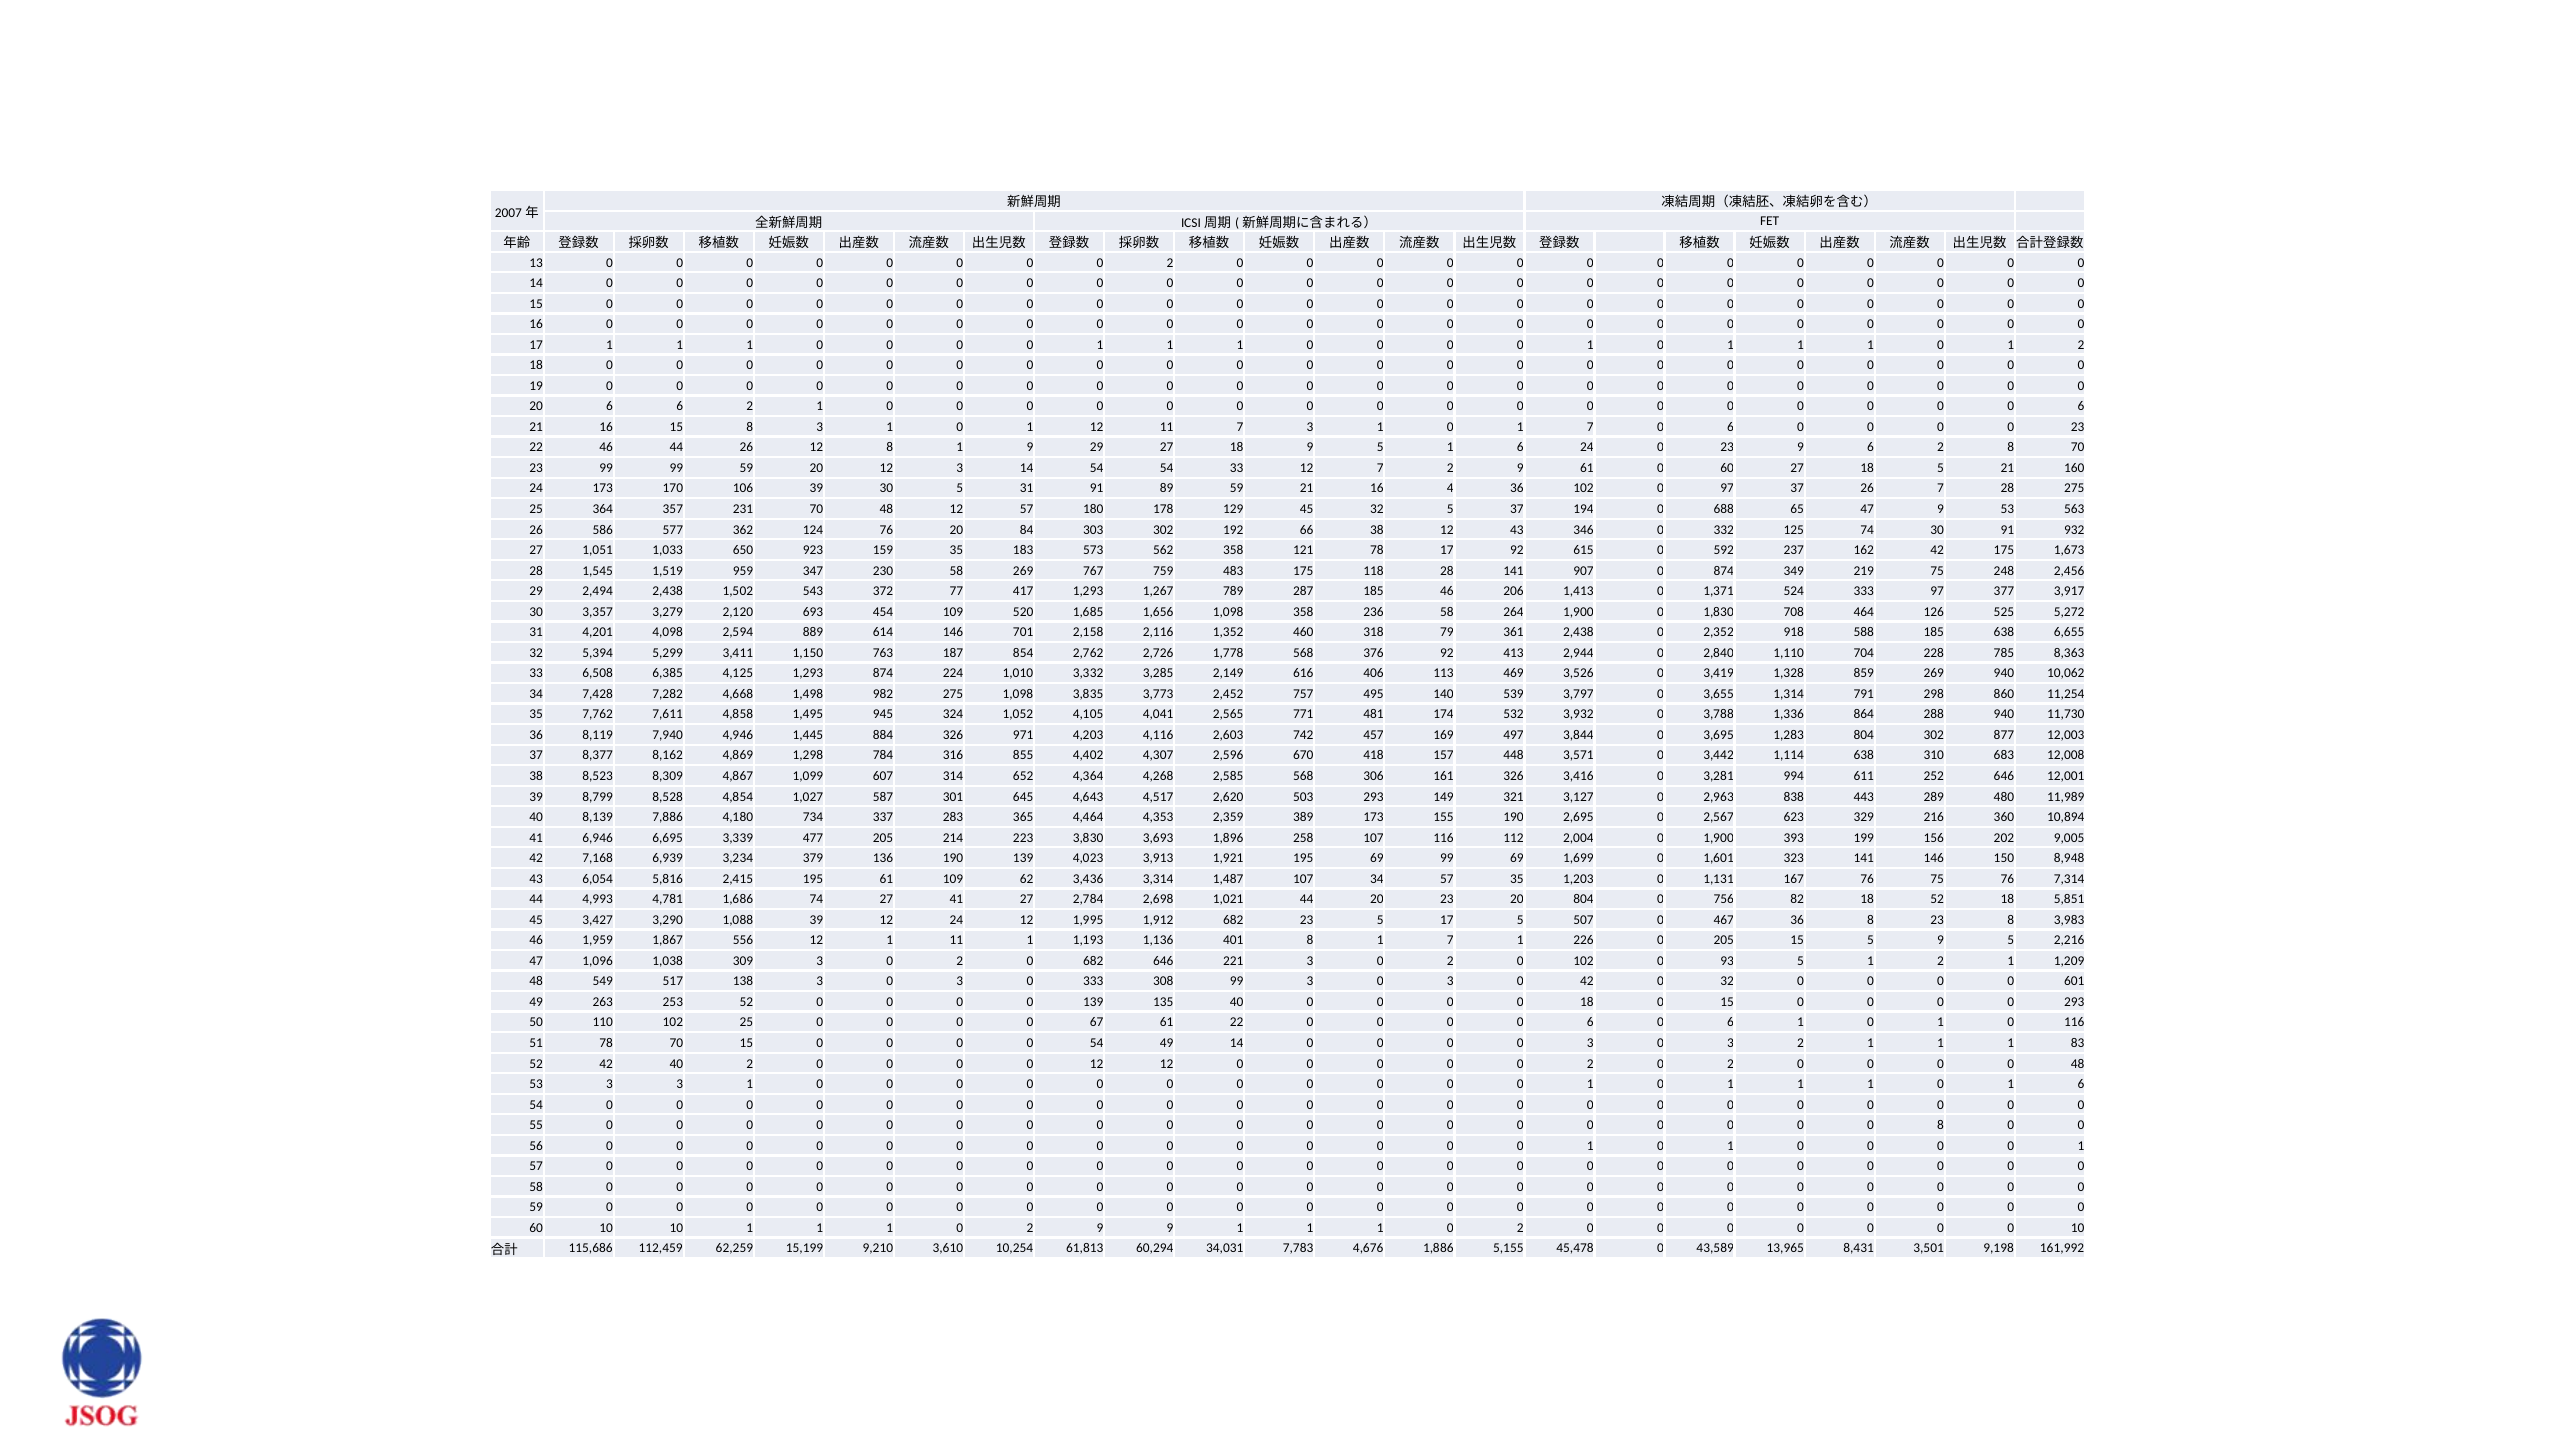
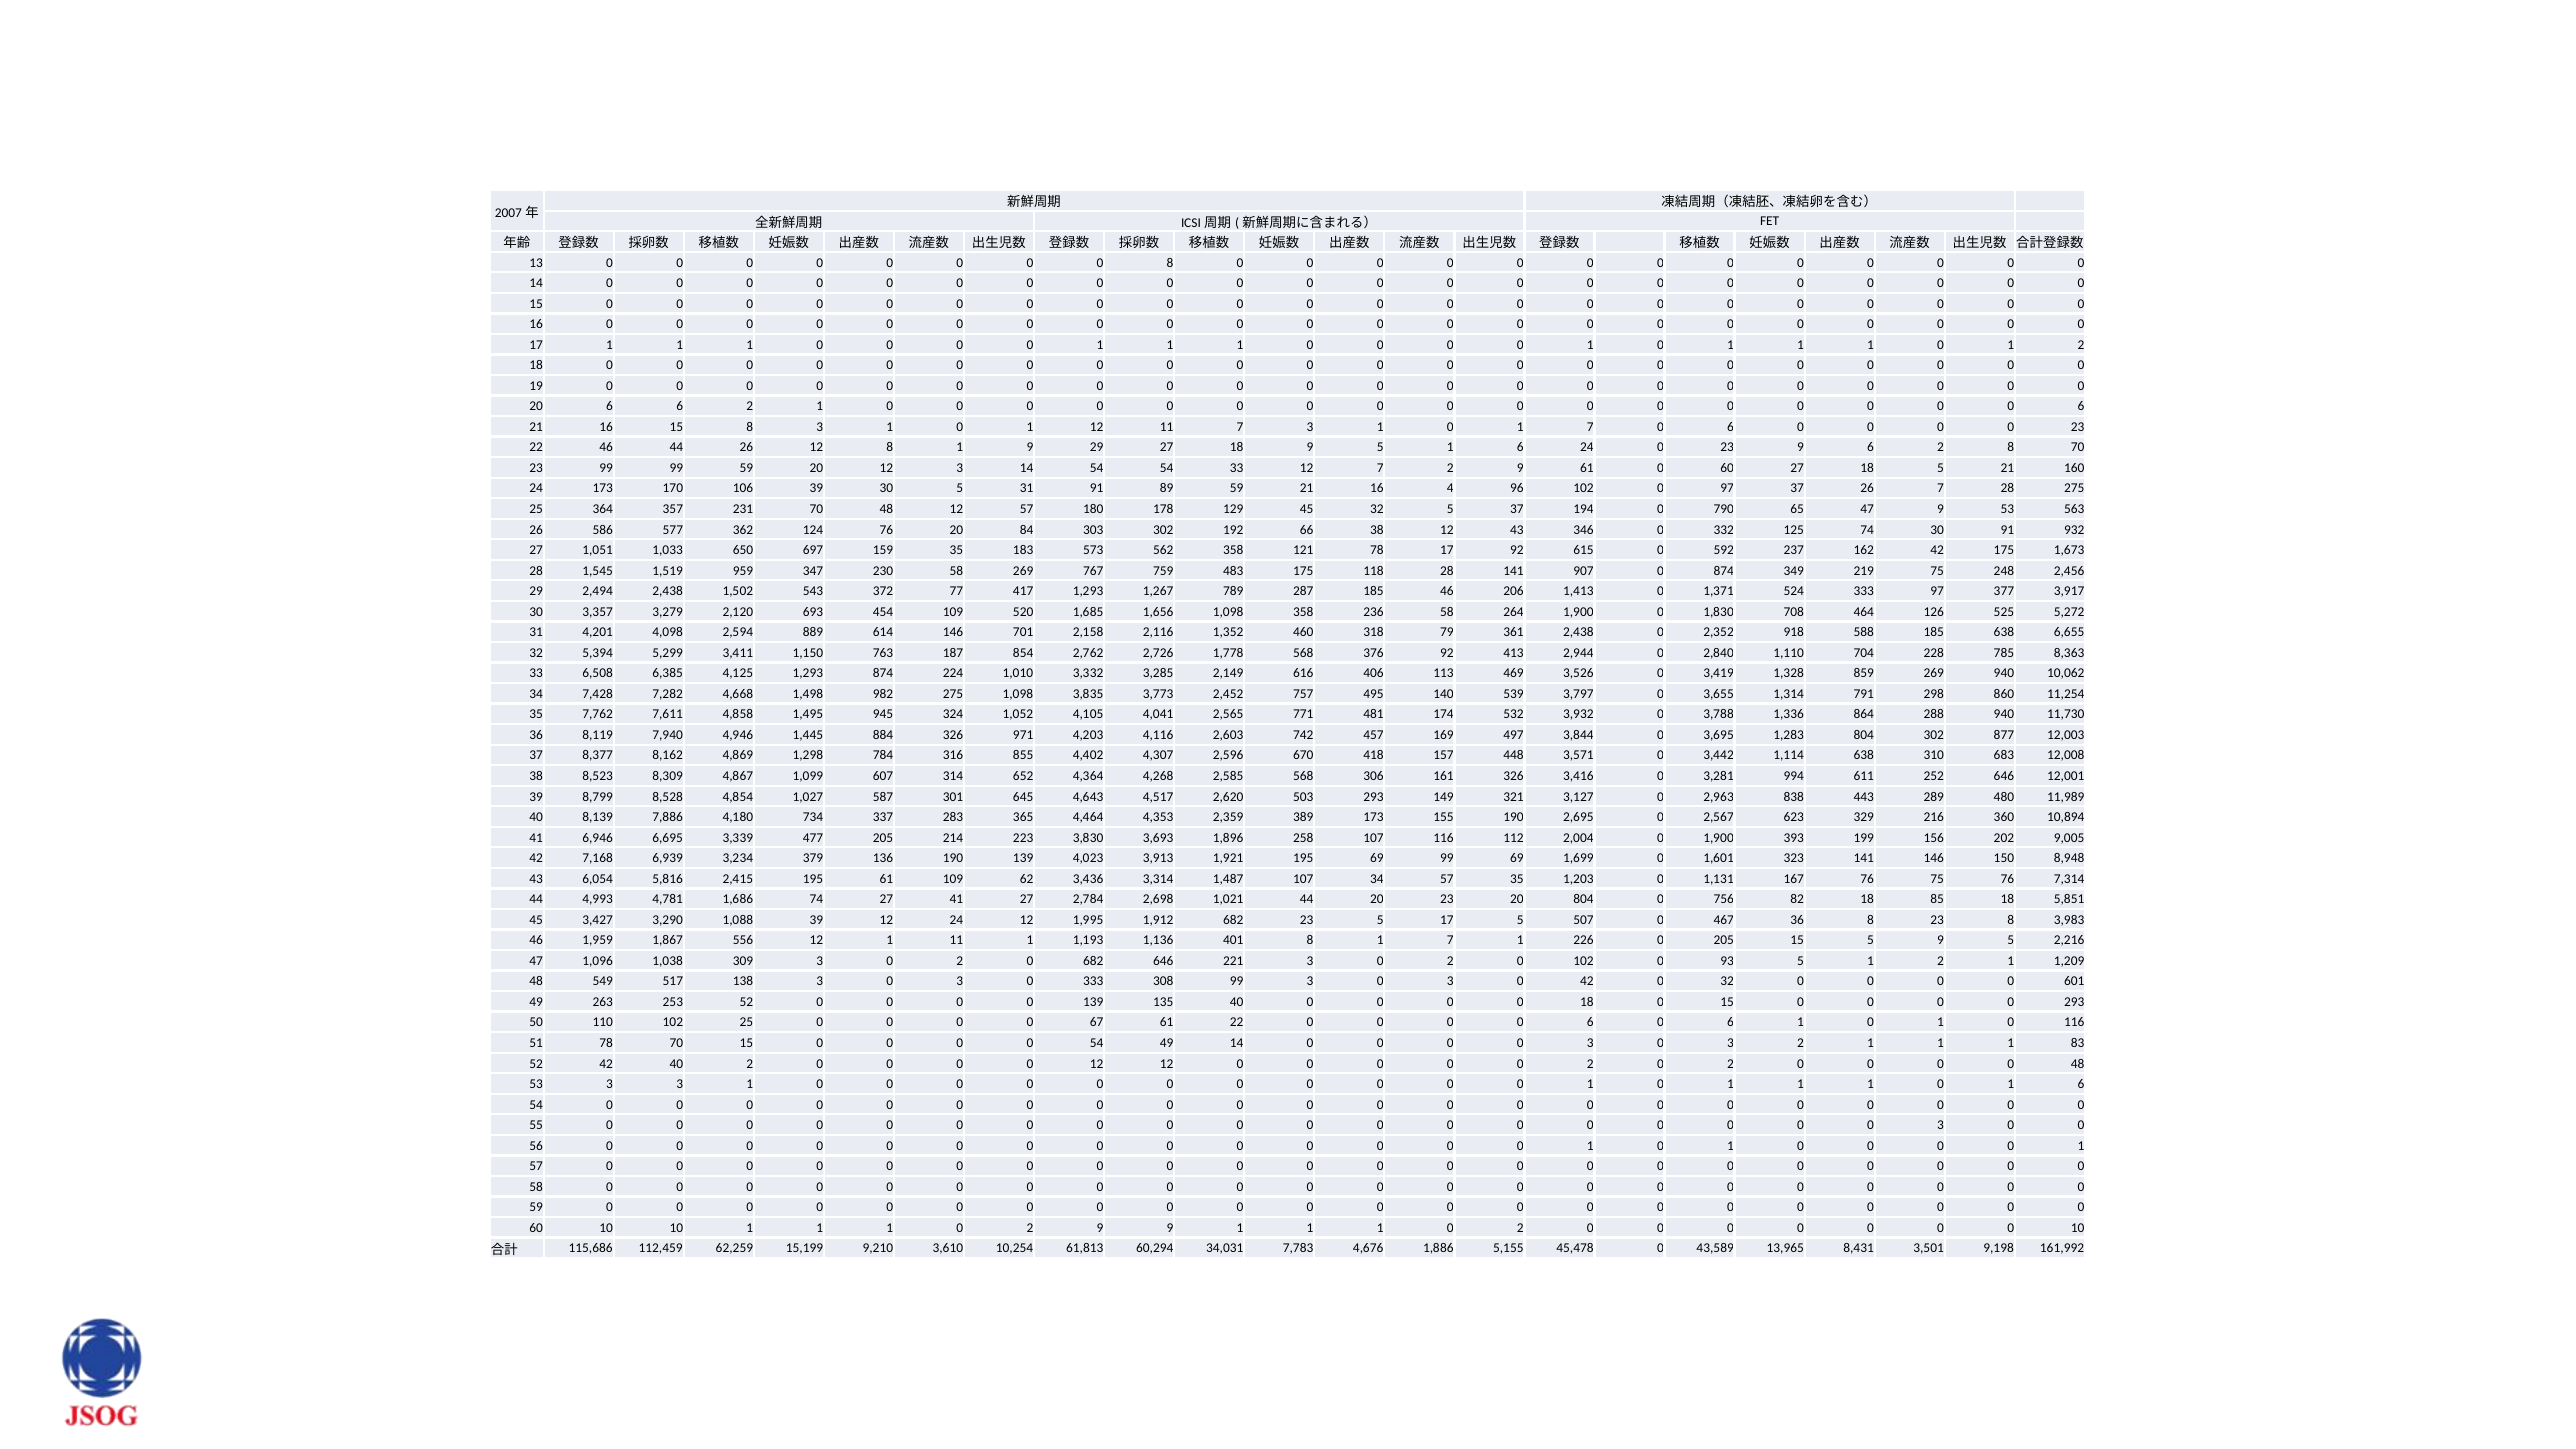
2 at (1170, 263): 2 -> 8
4 36: 36 -> 96
688: 688 -> 790
923: 923 -> 697
18 52: 52 -> 85
8 at (1941, 1125): 8 -> 3
